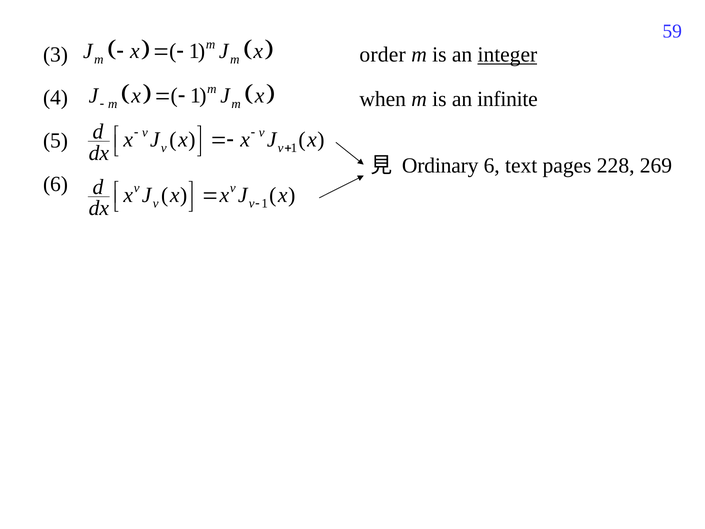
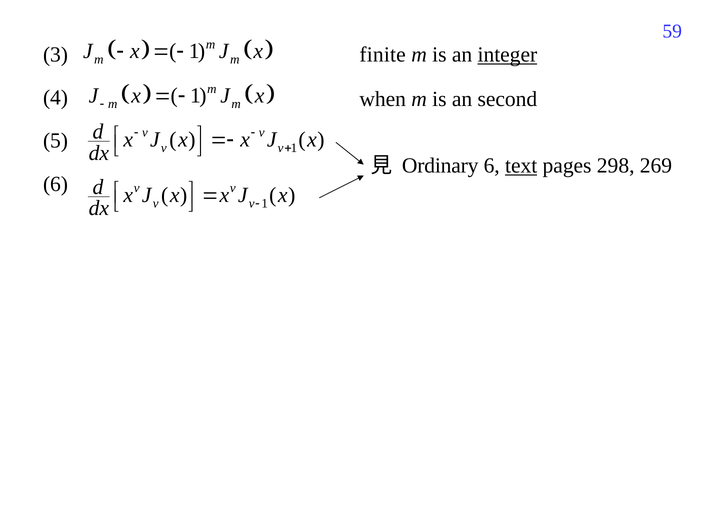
order: order -> finite
infinite: infinite -> second
text underline: none -> present
228: 228 -> 298
